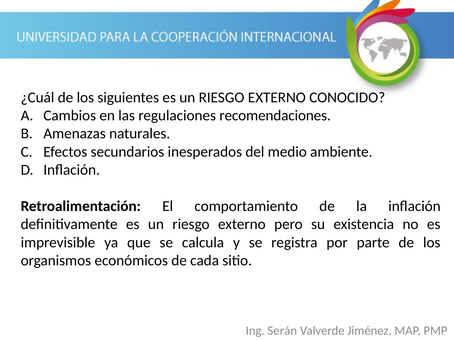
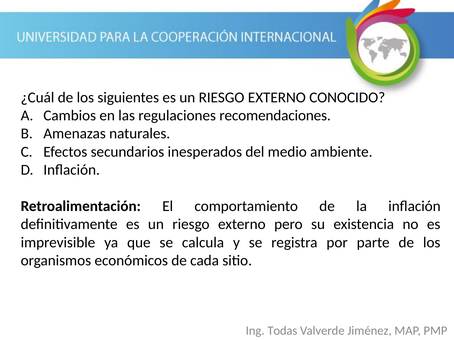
Serán: Serán -> Todas
